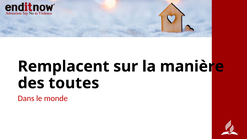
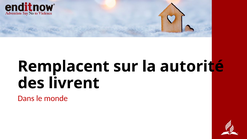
manière: manière -> autorité
toutes: toutes -> livrent
